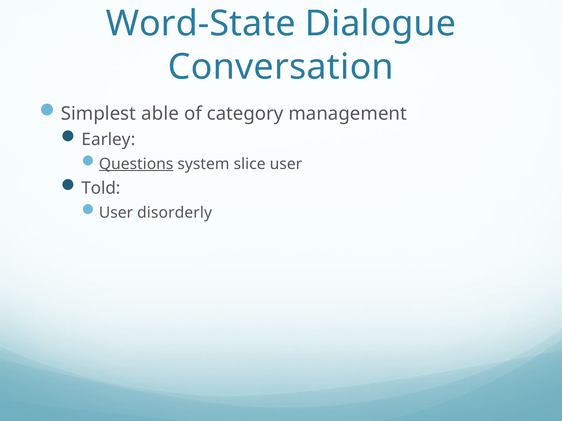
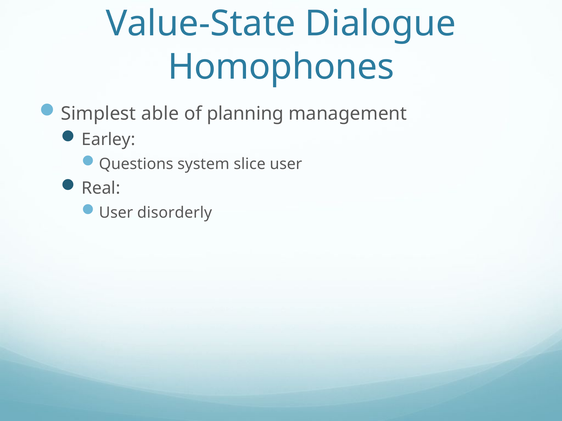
Word-State: Word-State -> Value-State
Conversation: Conversation -> Homophones
category: category -> planning
Questions underline: present -> none
Told: Told -> Real
